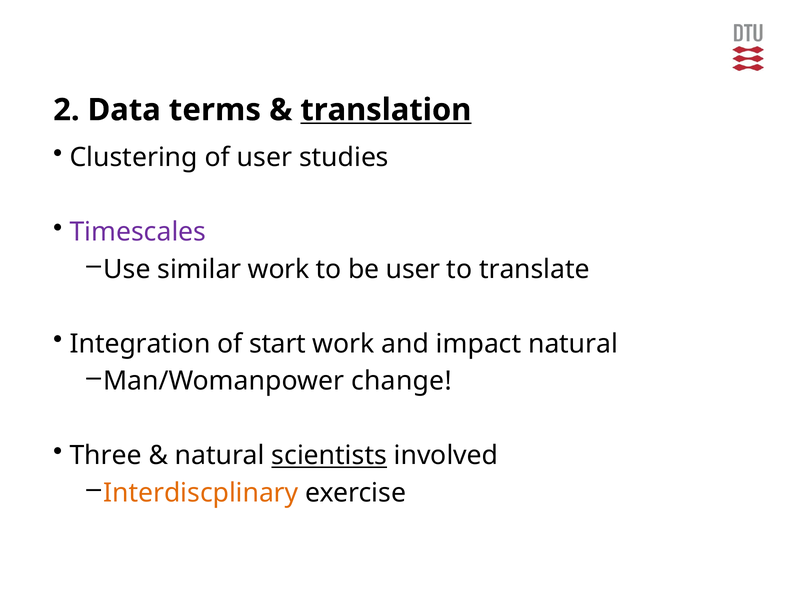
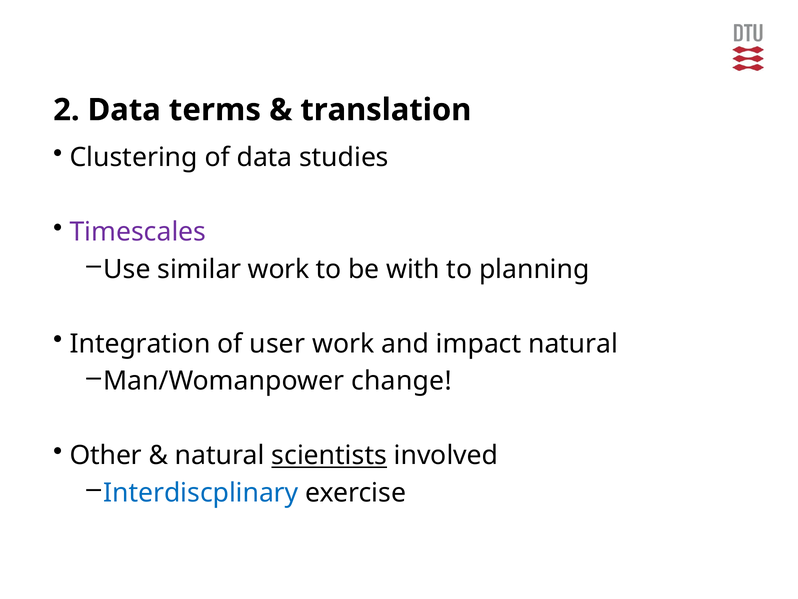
translation underline: present -> none
of user: user -> data
be user: user -> with
translate: translate -> planning
start: start -> user
Three: Three -> Other
Interdiscplinary colour: orange -> blue
